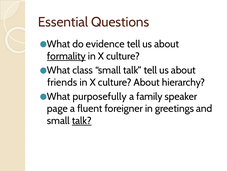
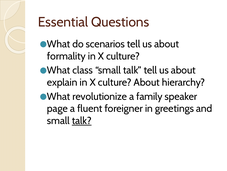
evidence: evidence -> scenarios
formality underline: present -> none
friends: friends -> explain
purposefully: purposefully -> revolutionize
